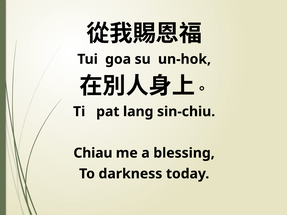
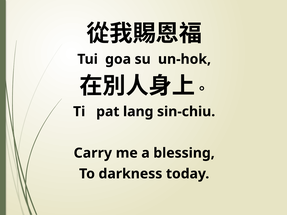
Chiau: Chiau -> Carry
